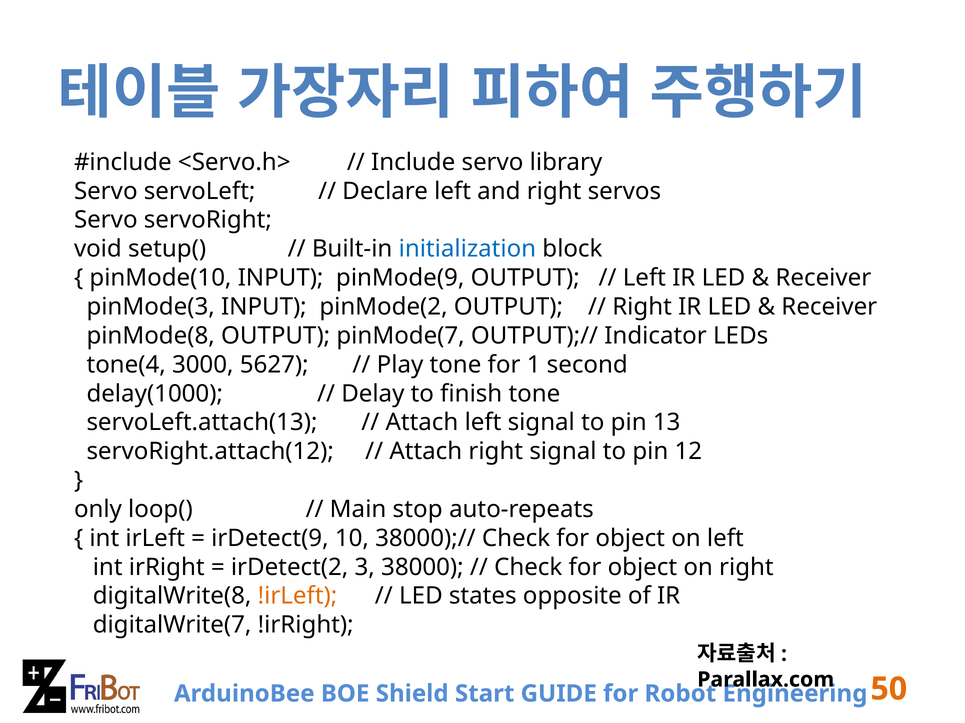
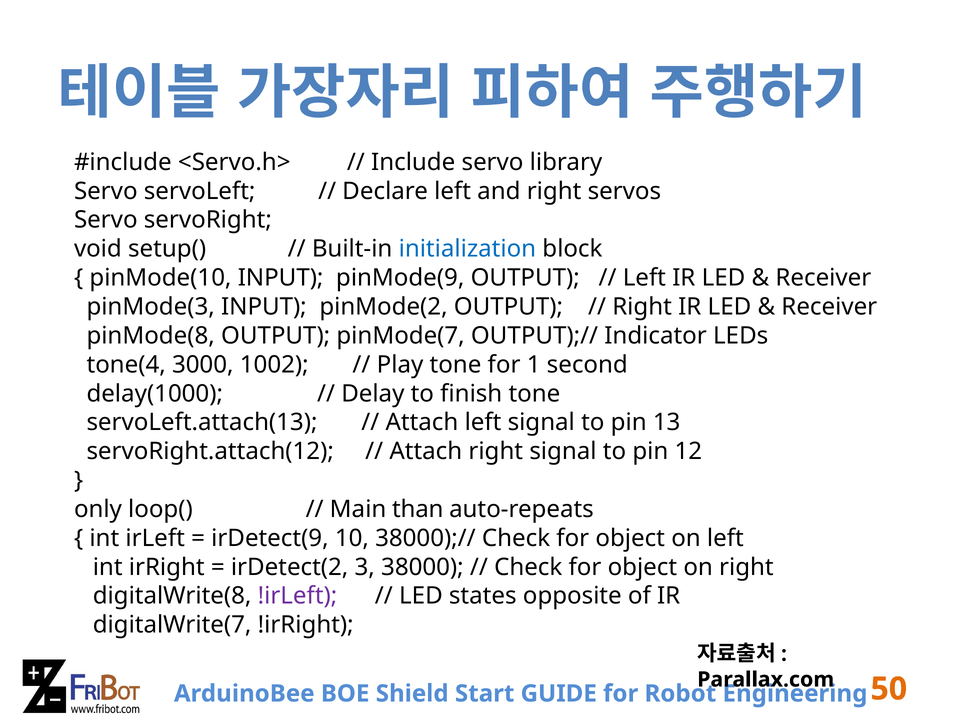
5627: 5627 -> 1002
stop: stop -> than
!irLeft colour: orange -> purple
